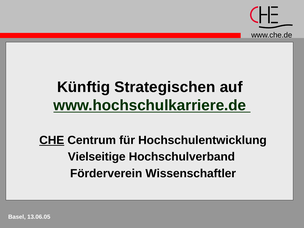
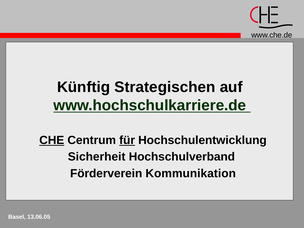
für underline: none -> present
Vielseitige: Vielseitige -> Sicherheit
Wissenschaftler: Wissenschaftler -> Kommunikation
